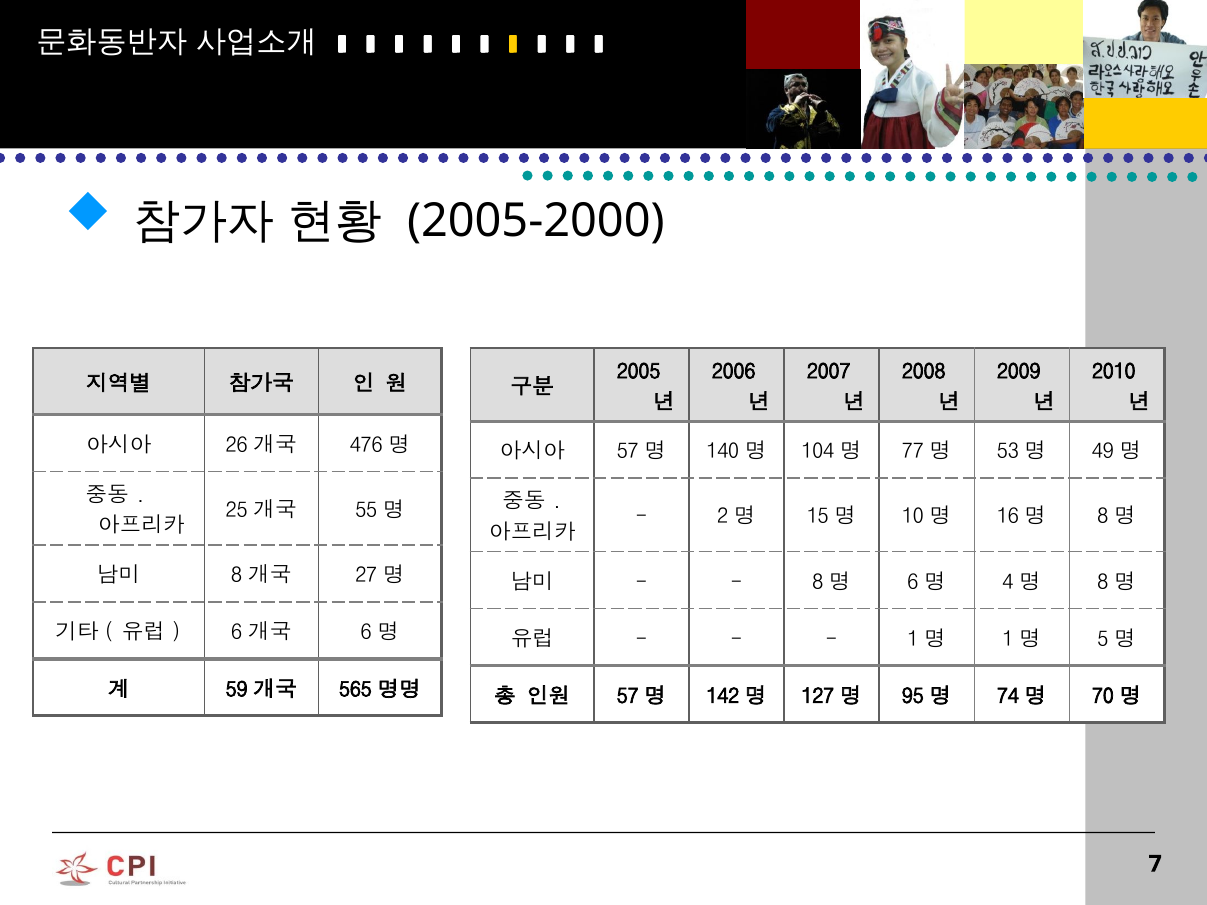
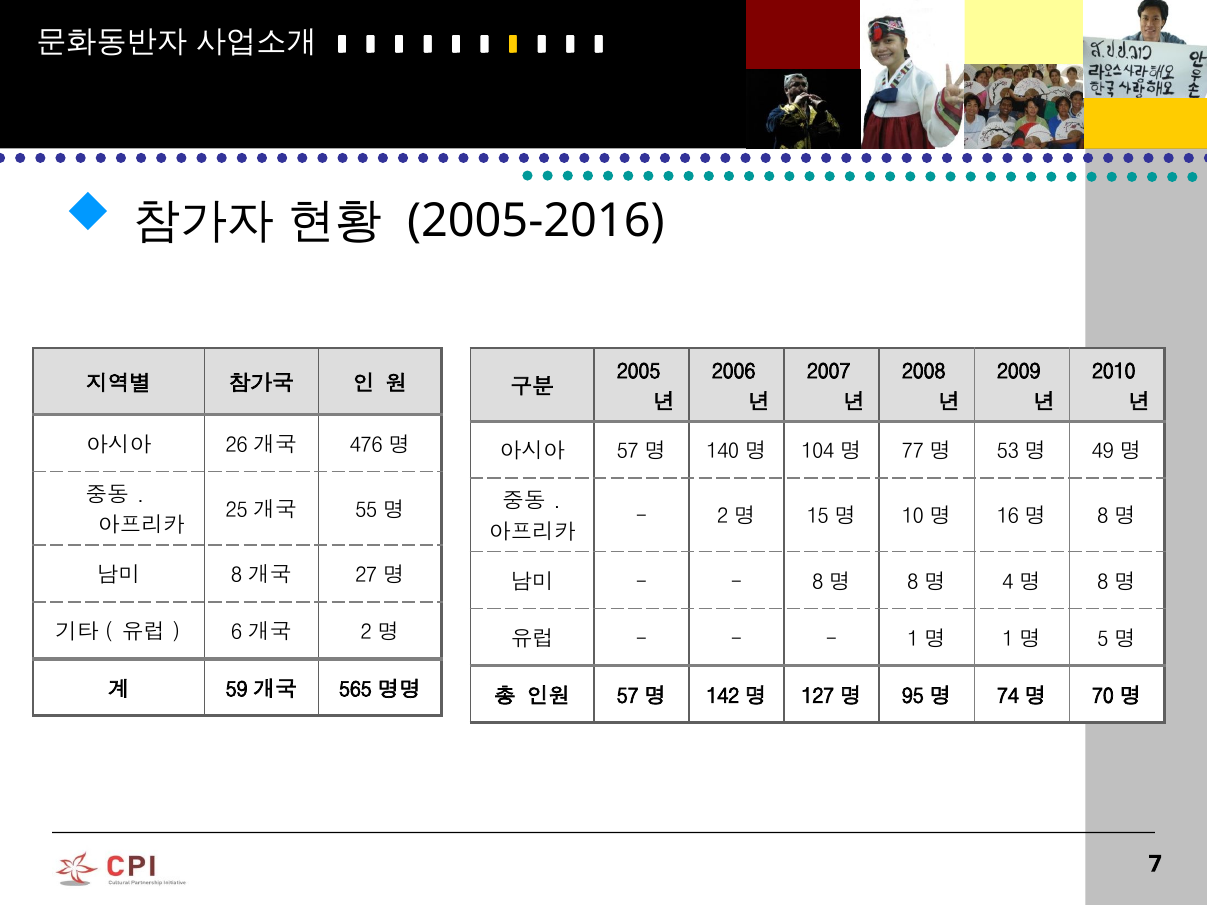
2005-2000: 2005-2000 -> 2005-2016
6 at (913, 582): 6 -> 8
6 at (366, 633): 6 -> 2
